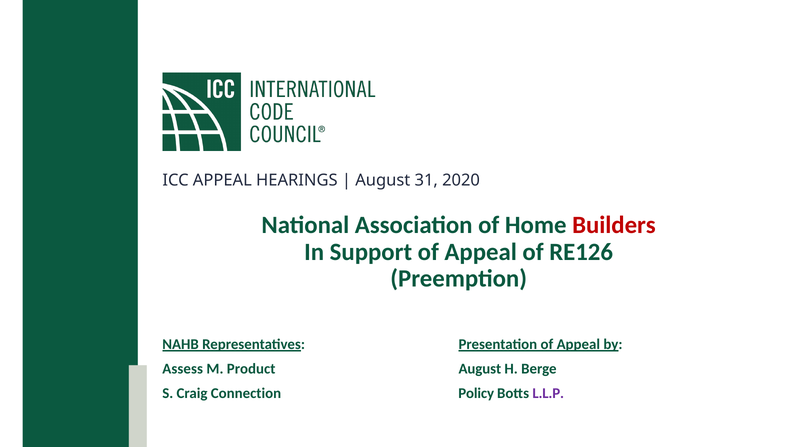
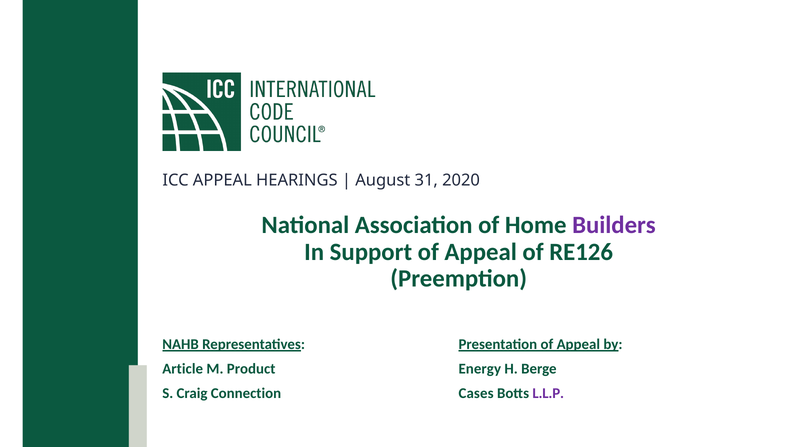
Builders colour: red -> purple
Assess: Assess -> Article
August at (480, 368): August -> Energy
Policy: Policy -> Cases
